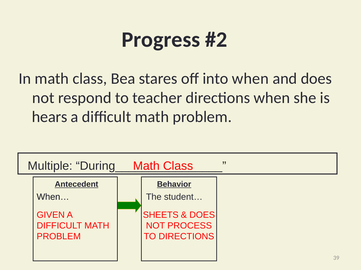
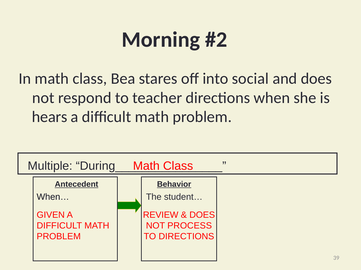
Progress: Progress -> Morning
into when: when -> social
SHEETS: SHEETS -> REVIEW
